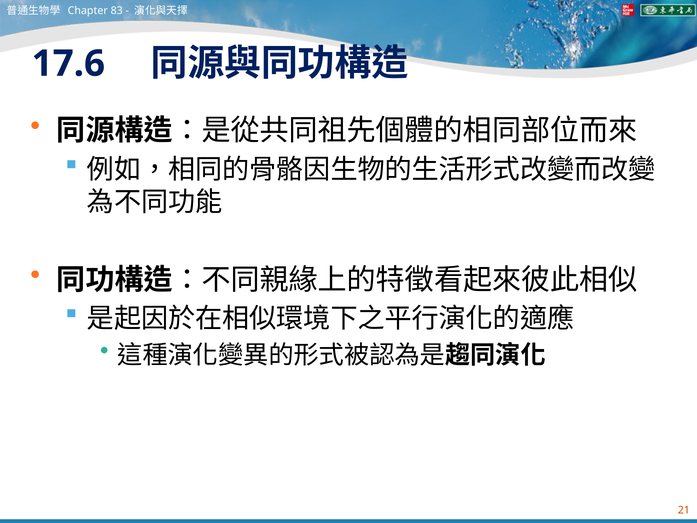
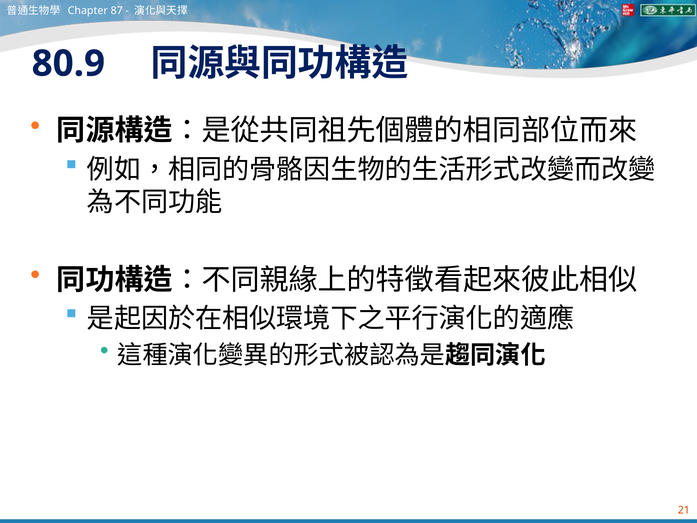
83: 83 -> 87
17.6: 17.6 -> 80.9
